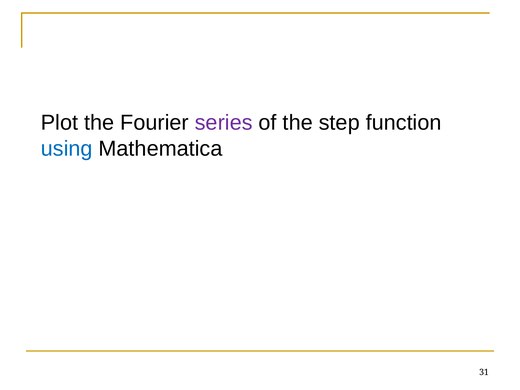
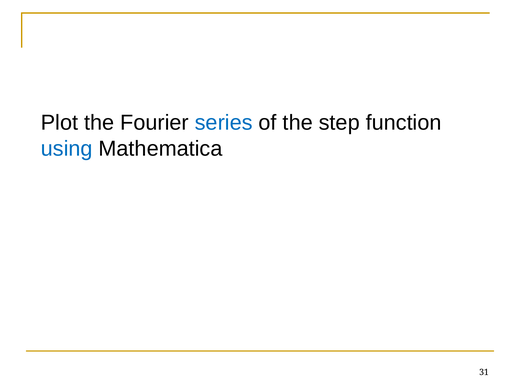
series colour: purple -> blue
